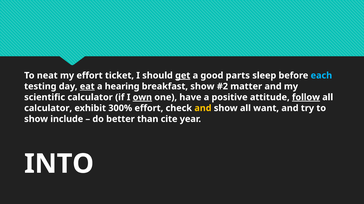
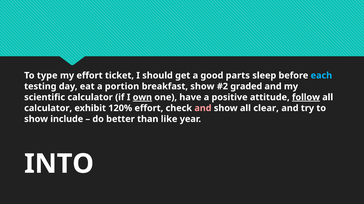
neat: neat -> type
get underline: present -> none
eat underline: present -> none
hearing: hearing -> portion
matter: matter -> graded
300%: 300% -> 120%
and at (203, 108) colour: yellow -> pink
want: want -> clear
cite: cite -> like
